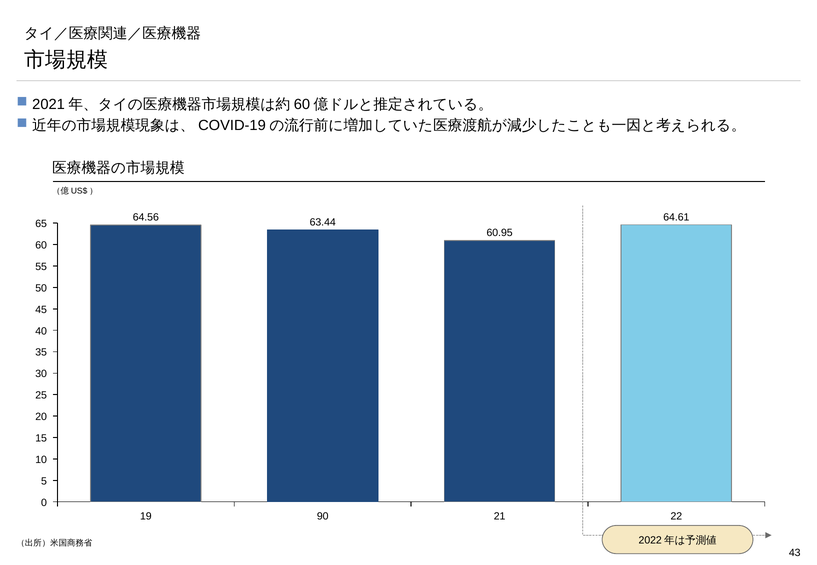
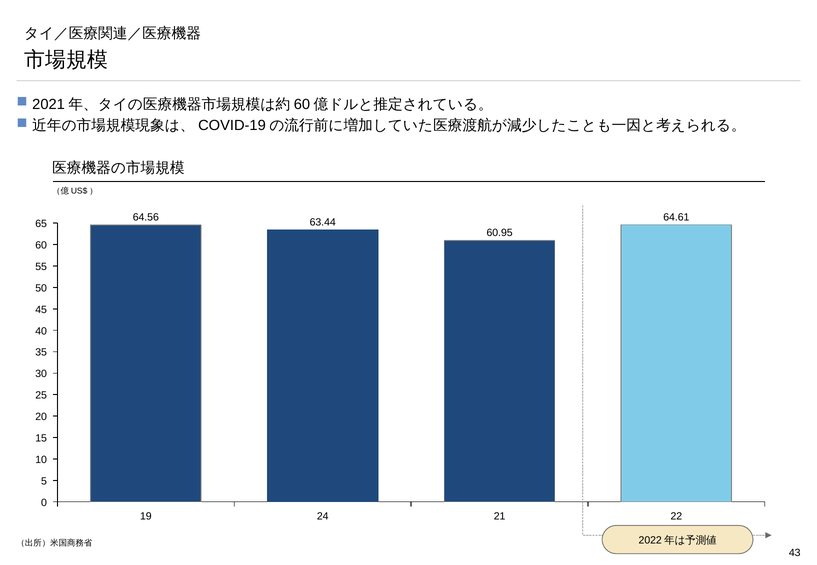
90: 90 -> 24
